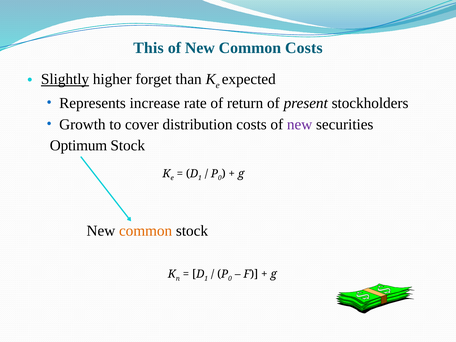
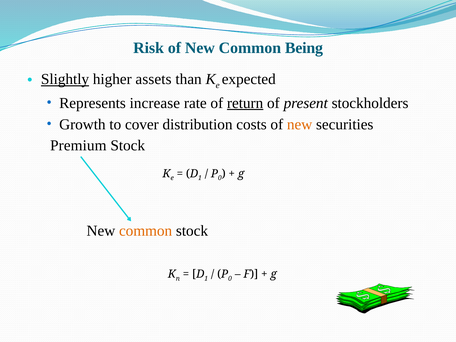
This: This -> Risk
Common Costs: Costs -> Being
forget: forget -> assets
return underline: none -> present
new at (300, 124) colour: purple -> orange
Optimum: Optimum -> Premium
